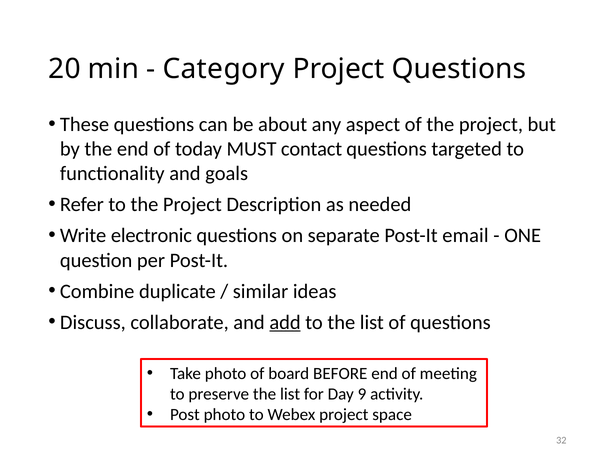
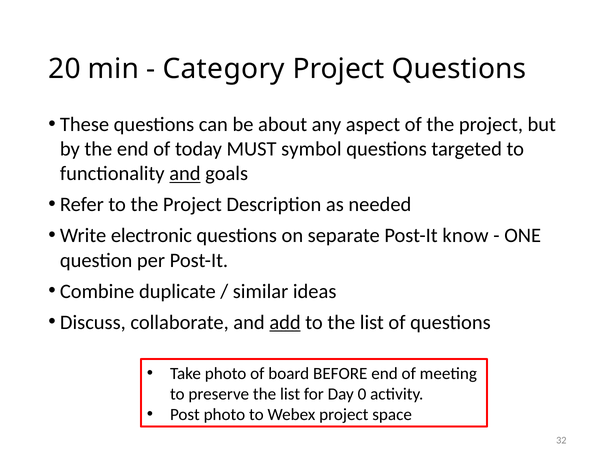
contact: contact -> symbol
and at (185, 174) underline: none -> present
email: email -> know
9: 9 -> 0
